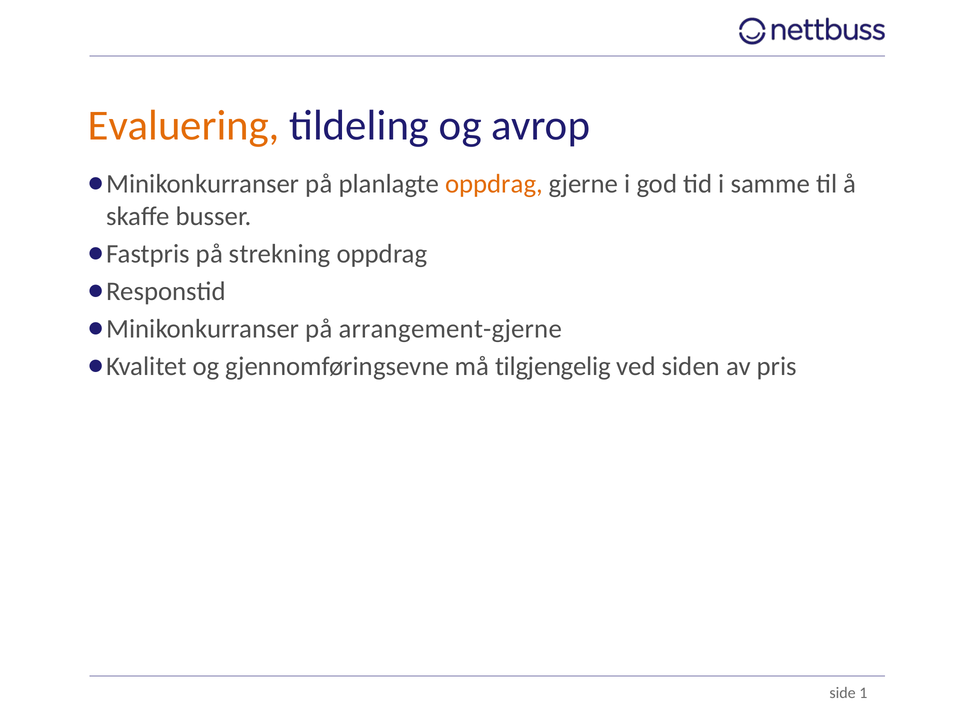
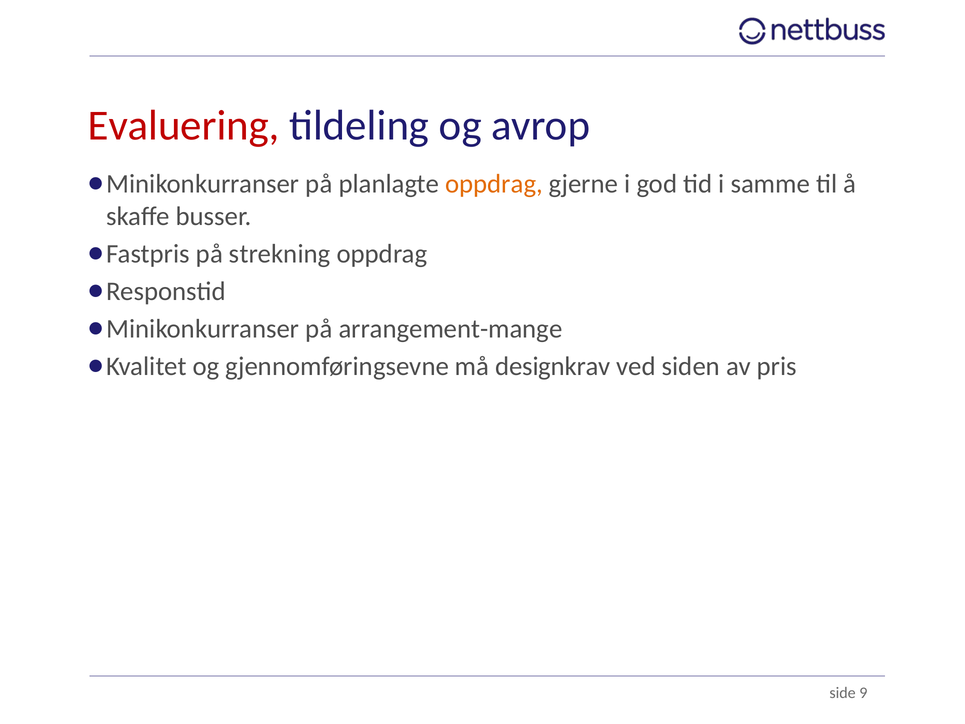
Evaluering colour: orange -> red
arrangement-gjerne: arrangement-gjerne -> arrangement-mange
tilgjengelig: tilgjengelig -> designkrav
1: 1 -> 9
